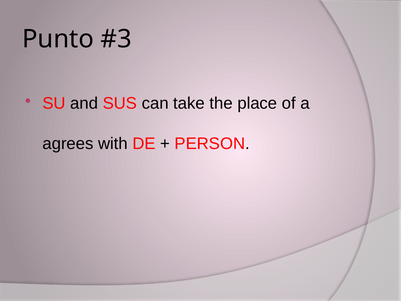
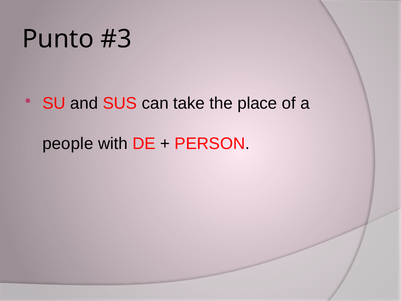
agrees: agrees -> people
